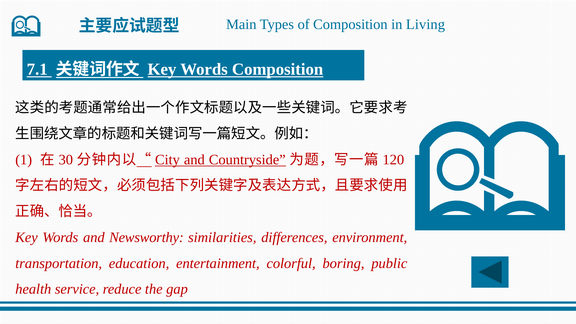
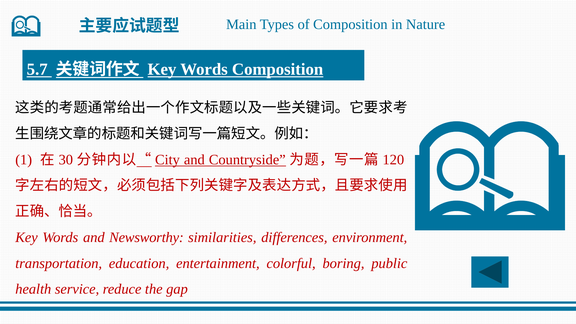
Living: Living -> Nature
7.1: 7.1 -> 5.7
